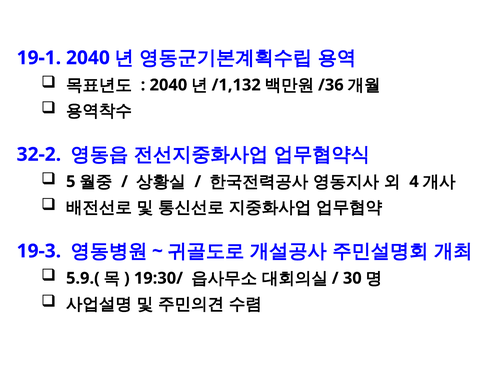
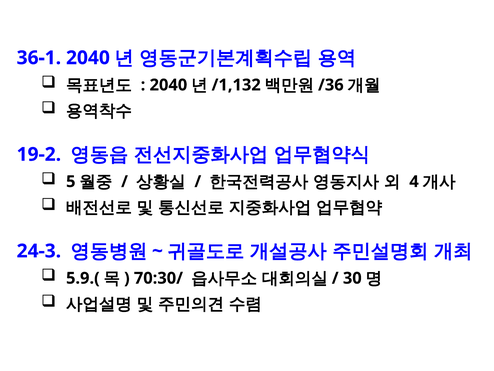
19-1: 19-1 -> 36-1
32-2: 32-2 -> 19-2
19-3: 19-3 -> 24-3
19:30/: 19:30/ -> 70:30/
